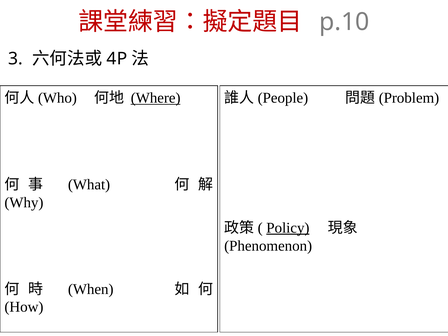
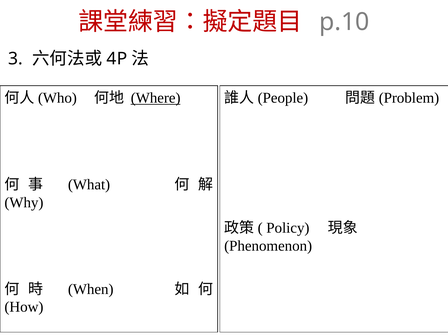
Policy underline: present -> none
